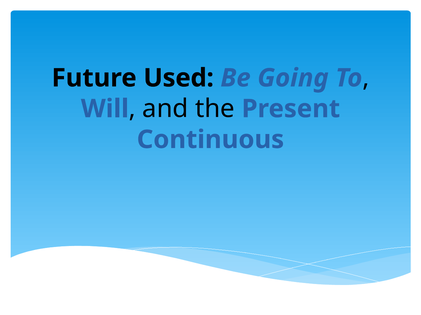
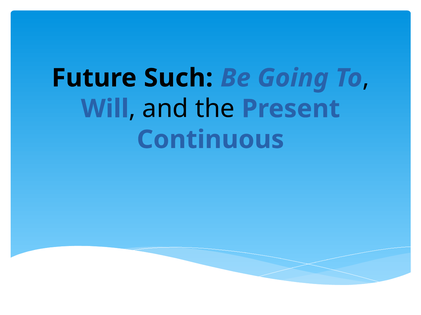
Used: Used -> Such
